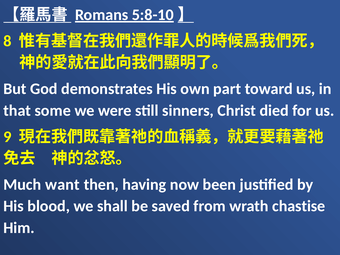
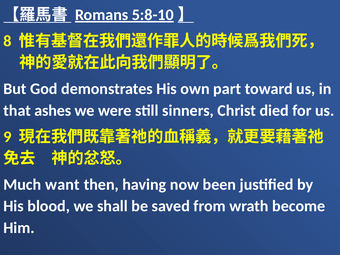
some: some -> ashes
chastise: chastise -> become
